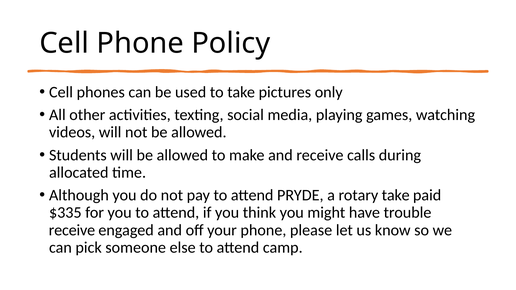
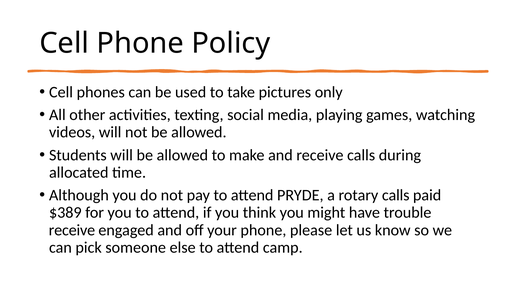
rotary take: take -> calls
$335: $335 -> $389
